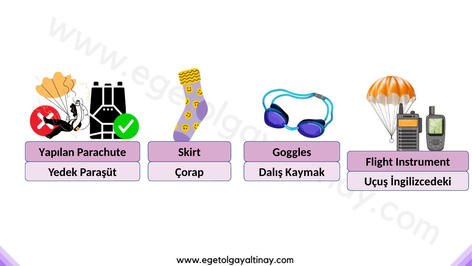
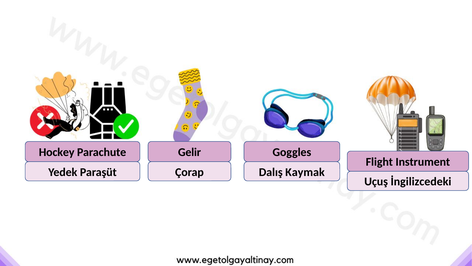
Yapılan: Yapılan -> Hockey
Skirt: Skirt -> Gelir
